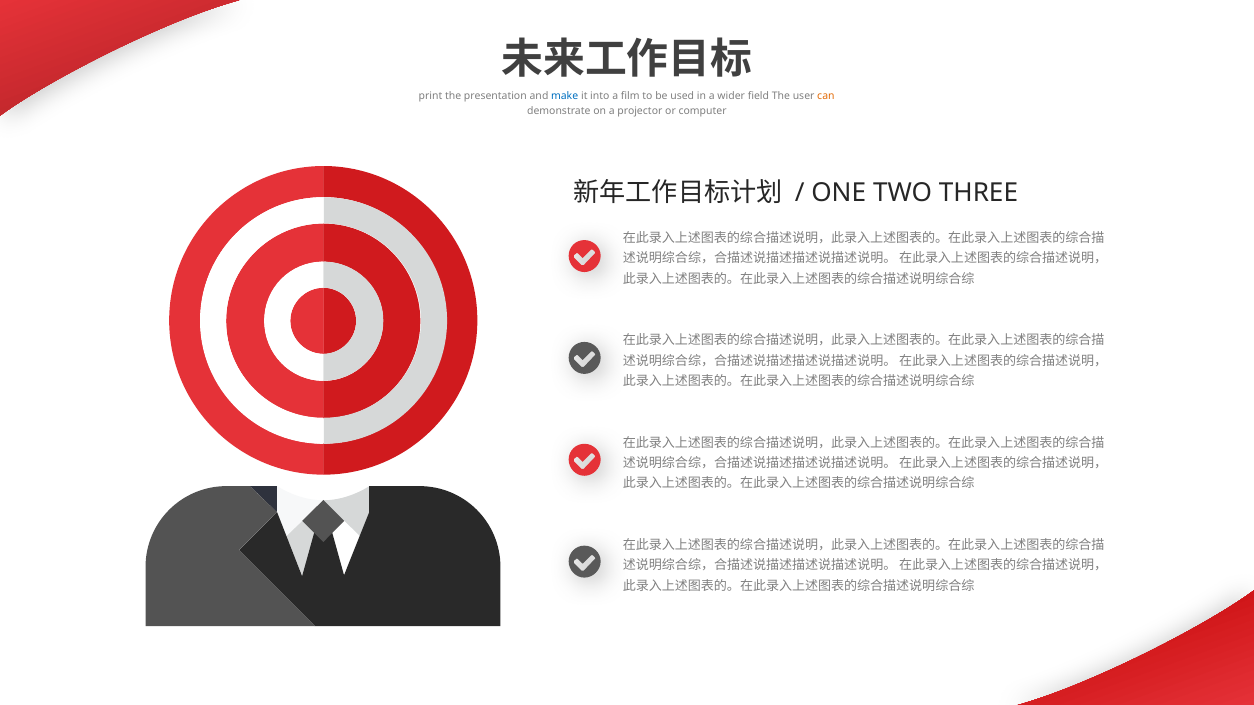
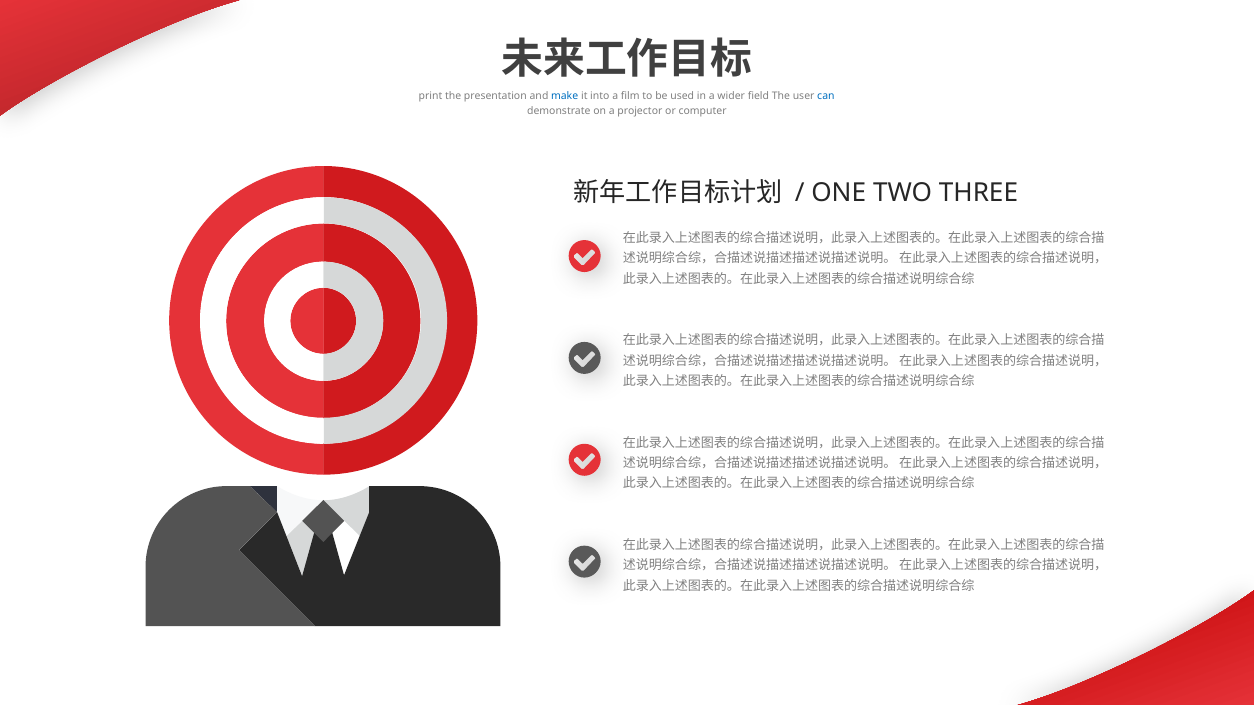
can colour: orange -> blue
